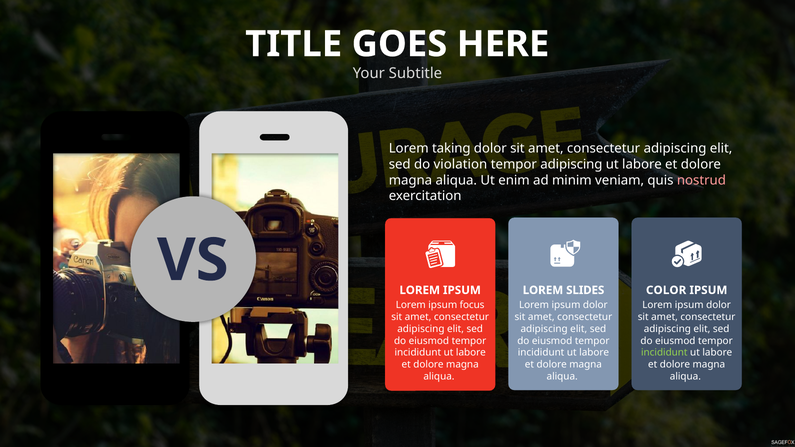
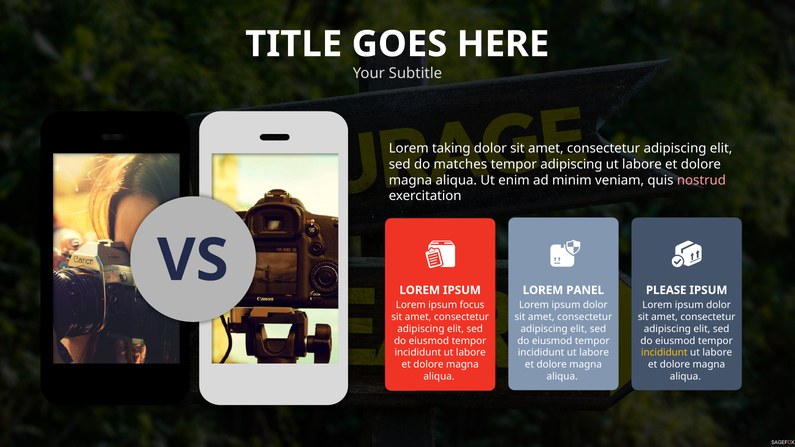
violation: violation -> matches
SLIDES: SLIDES -> PANEL
COLOR: COLOR -> PLEASE
incididunt at (664, 353) colour: light green -> yellow
